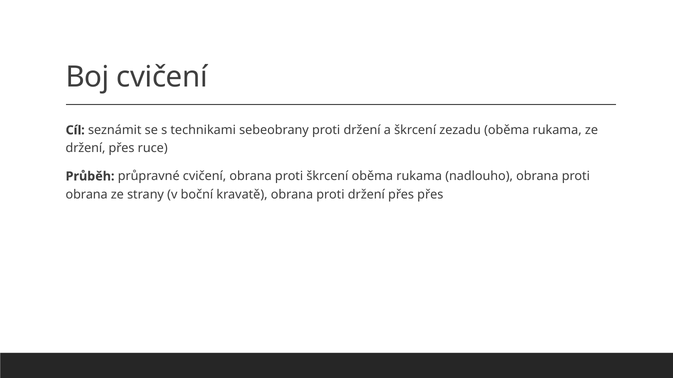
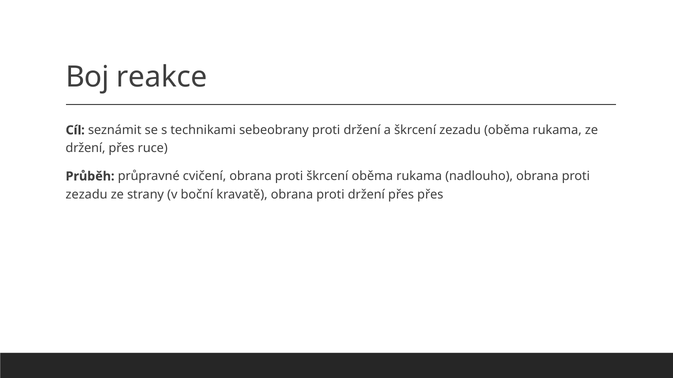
Boj cvičení: cvičení -> reakce
obrana at (87, 195): obrana -> zezadu
